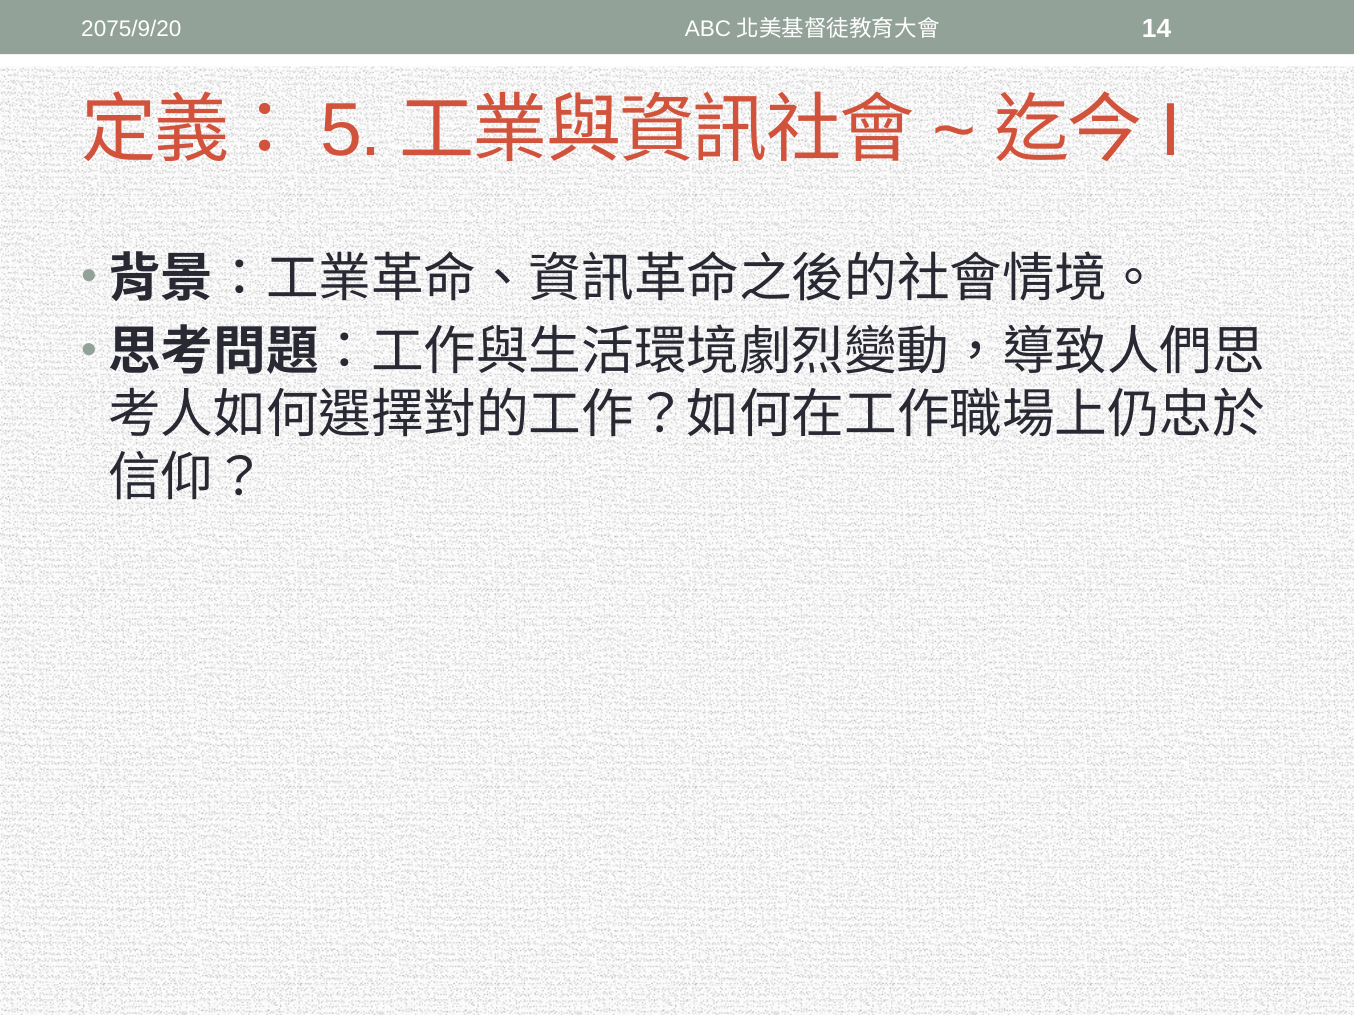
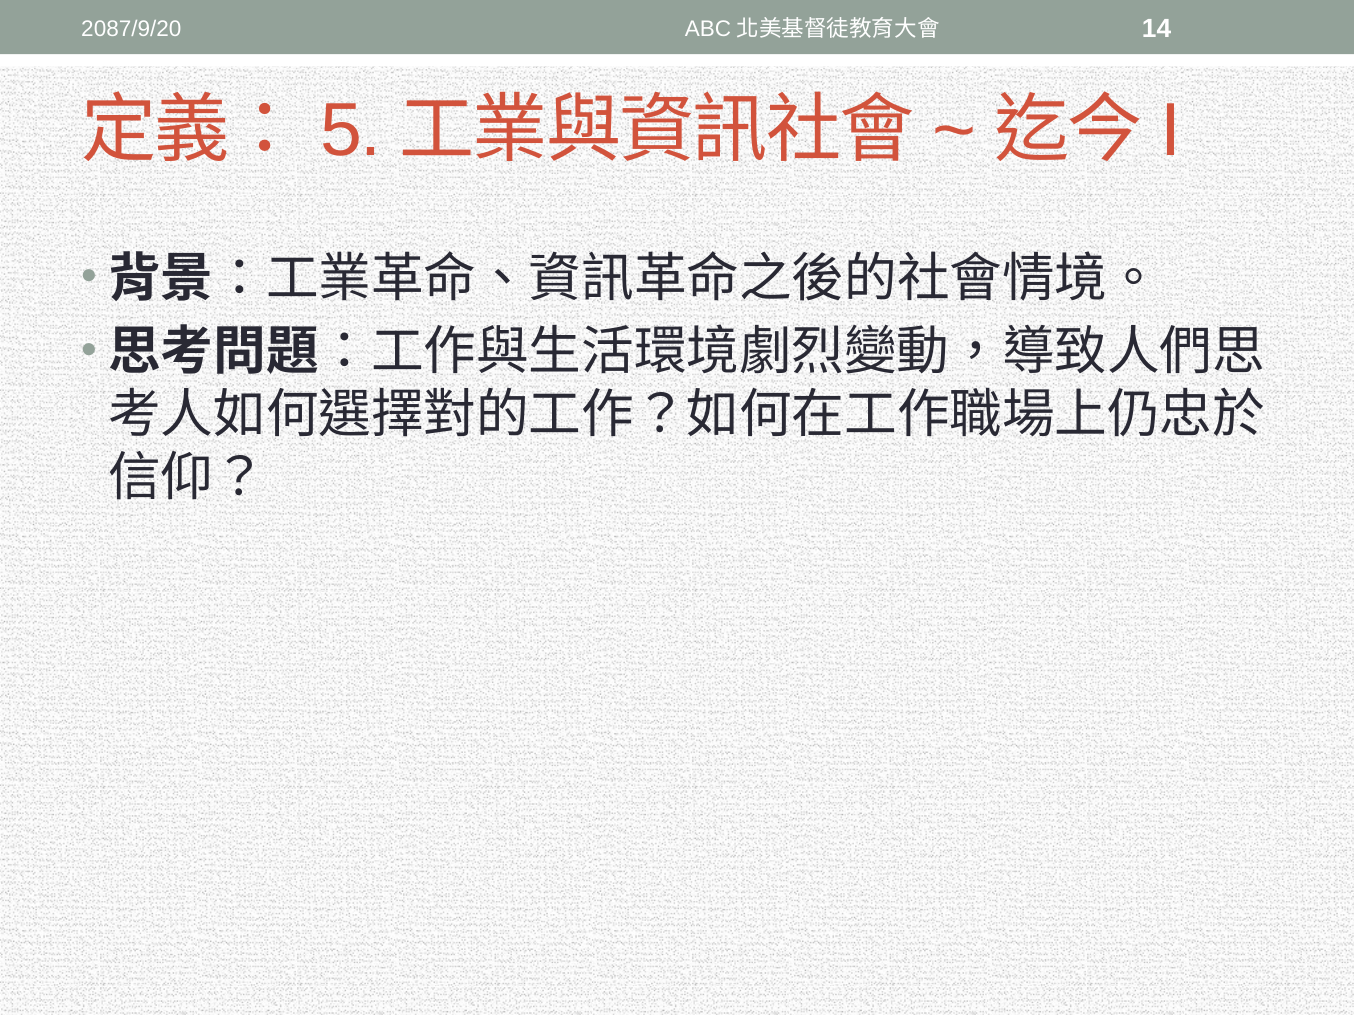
2075/9/20: 2075/9/20 -> 2087/9/20
